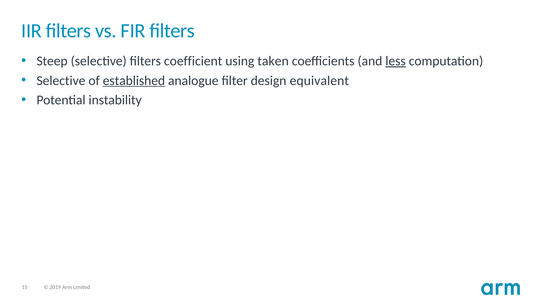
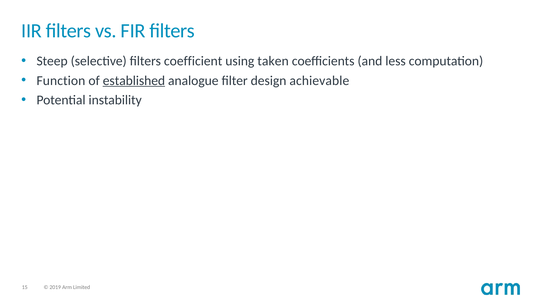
less underline: present -> none
Selective at (61, 81): Selective -> Function
equivalent: equivalent -> achievable
